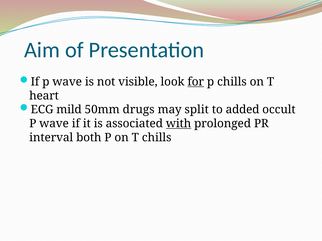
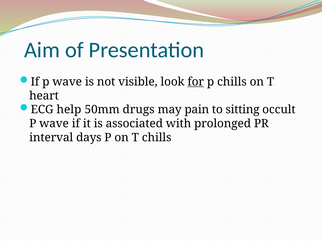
mild: mild -> help
split: split -> pain
added: added -> sitting
with underline: present -> none
both: both -> days
